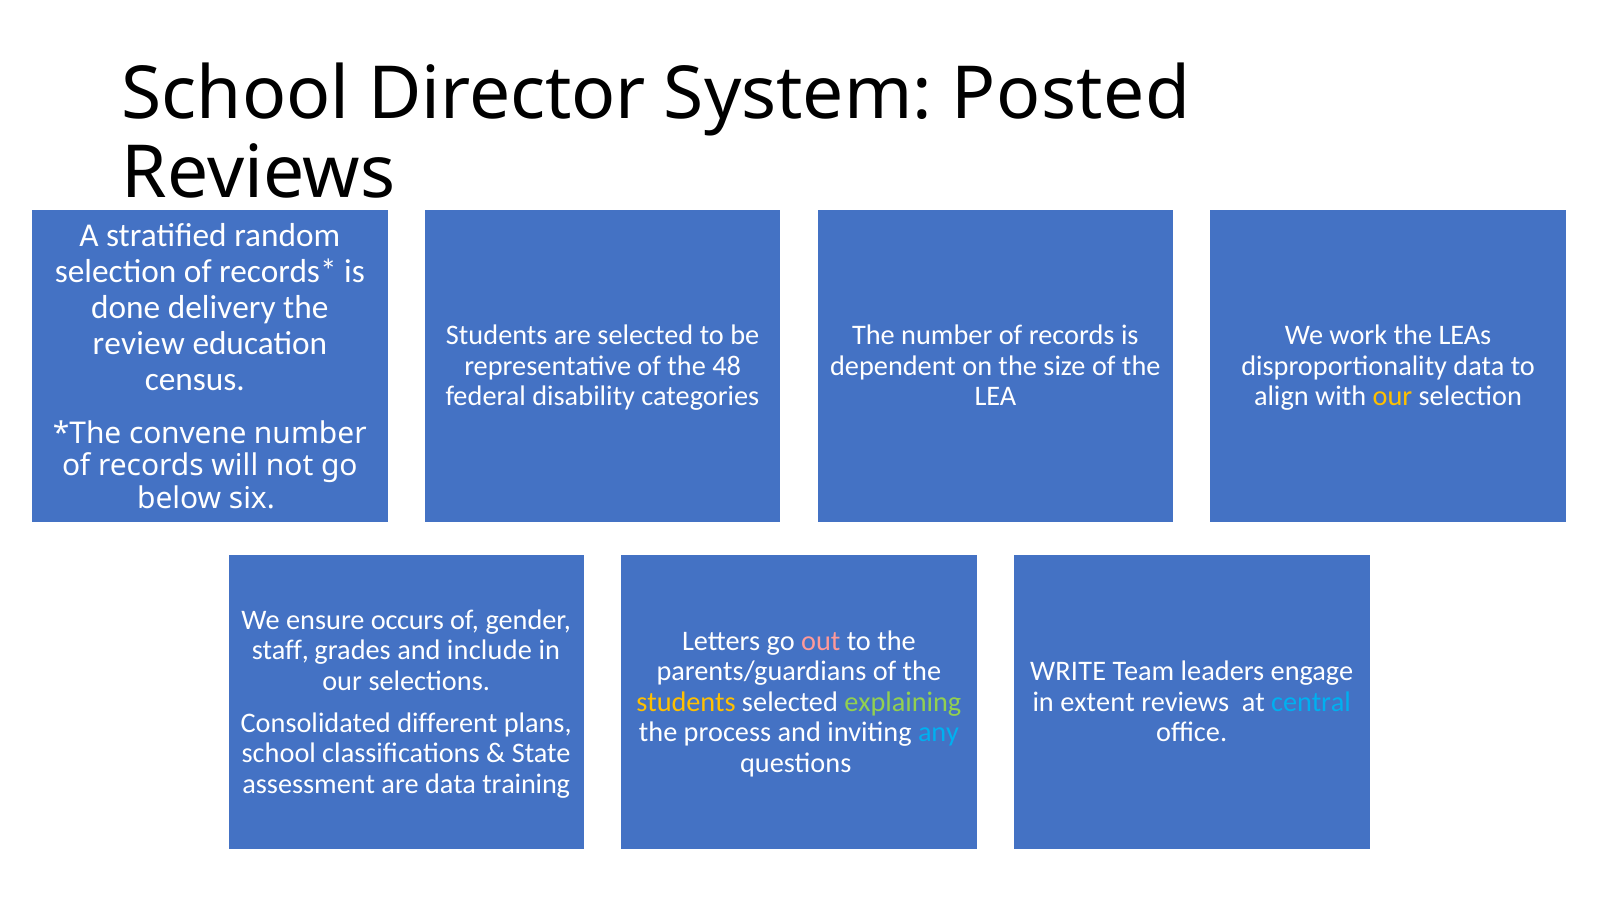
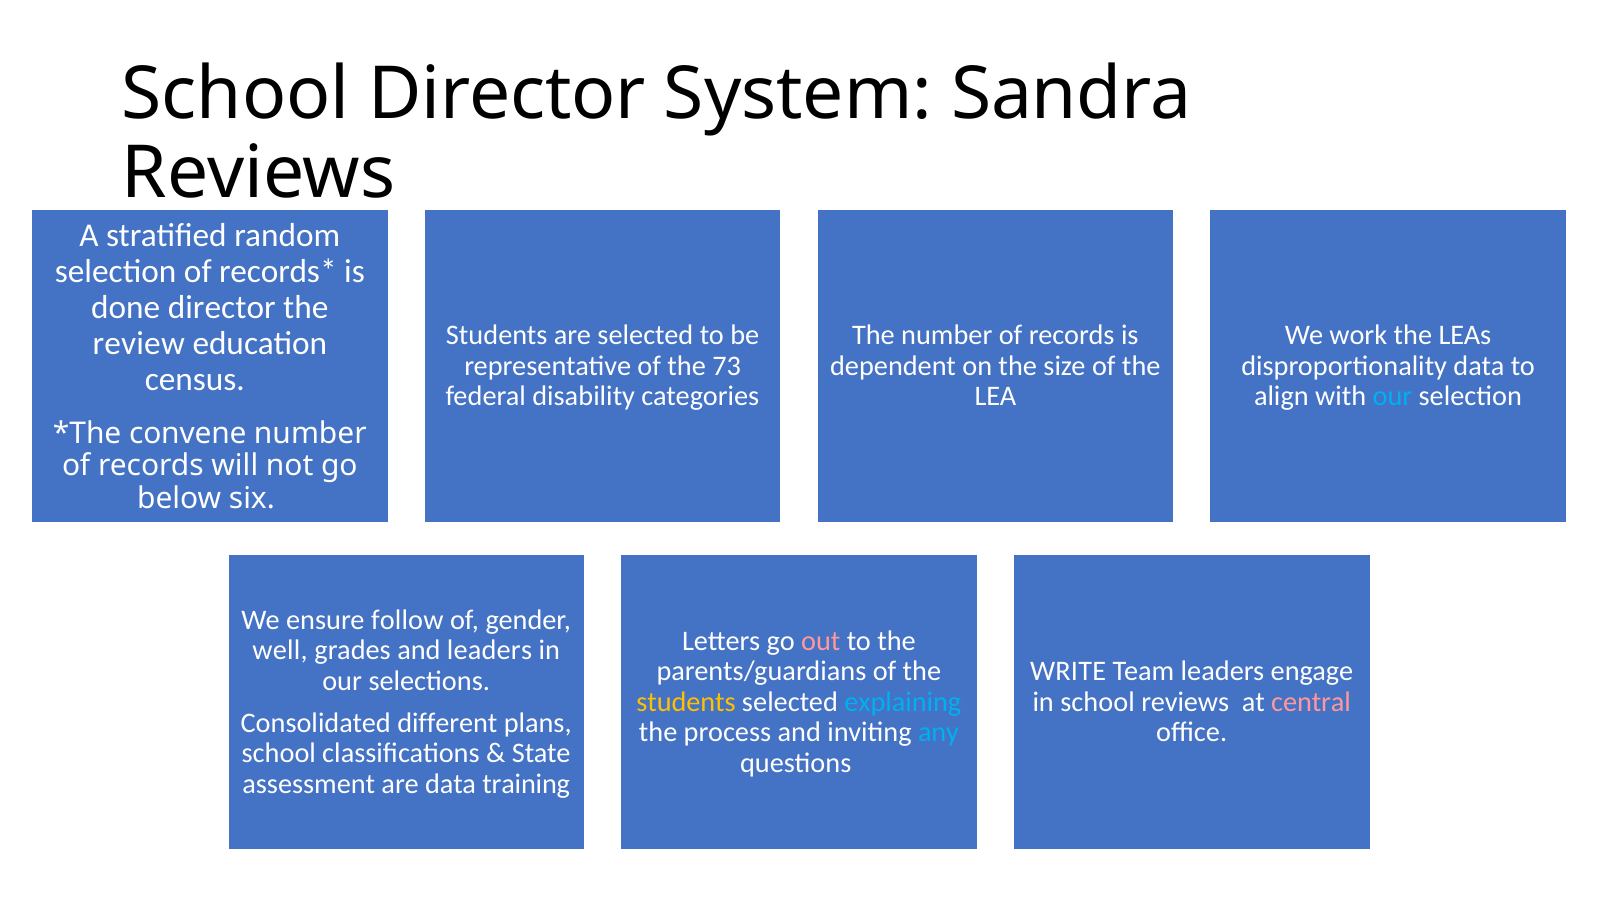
Posted: Posted -> Sandra
done delivery: delivery -> director
48: 48 -> 73
our at (1392, 397) colour: yellow -> light blue
occurs: occurs -> follow
staff: staff -> well
and include: include -> leaders
explaining colour: light green -> light blue
in extent: extent -> school
central colour: light blue -> pink
